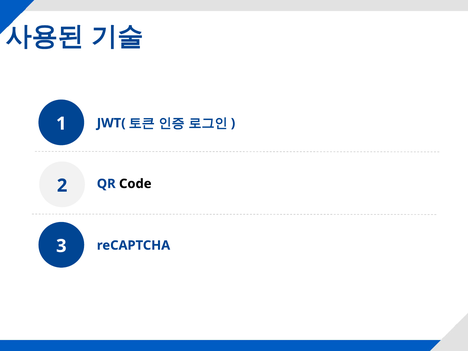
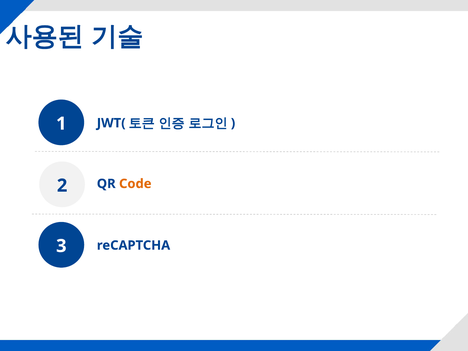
Code colour: black -> orange
